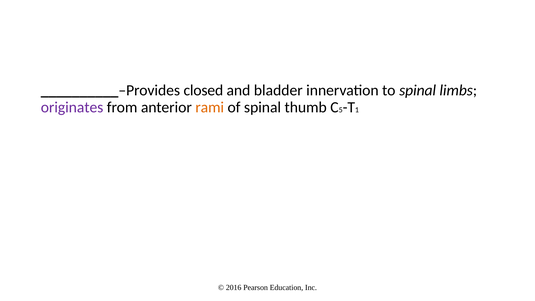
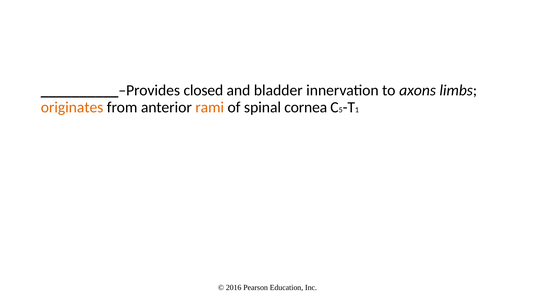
to spinal: spinal -> axons
originates colour: purple -> orange
thumb: thumb -> cornea
